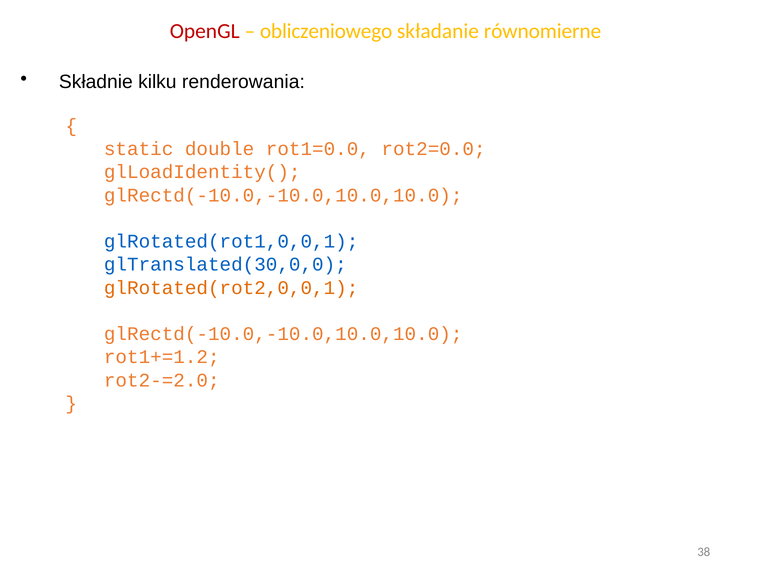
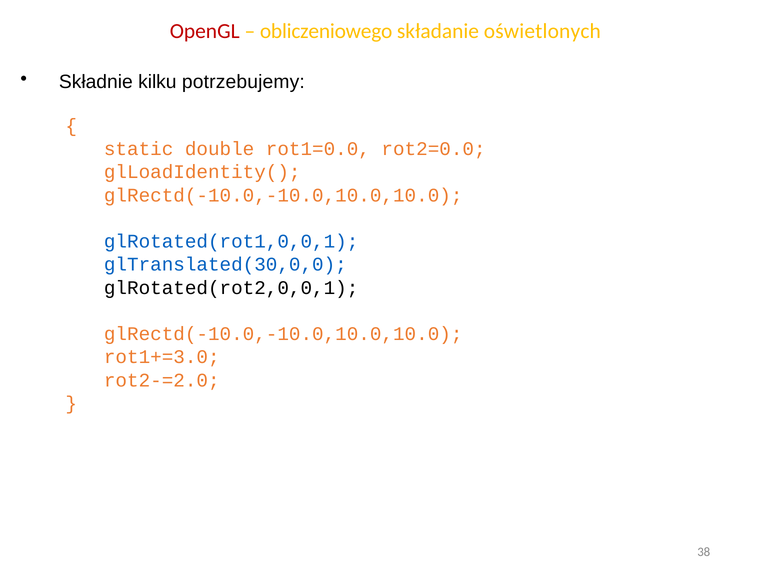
równomierne: równomierne -> oświetlonych
renderowania: renderowania -> potrzebujemy
glRotated(rot2,0,0,1 colour: orange -> black
rot1+=1.2: rot1+=1.2 -> rot1+=3.0
